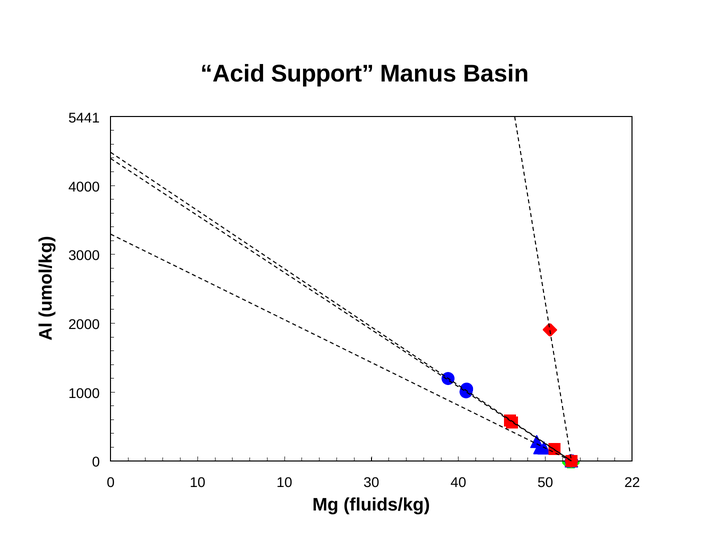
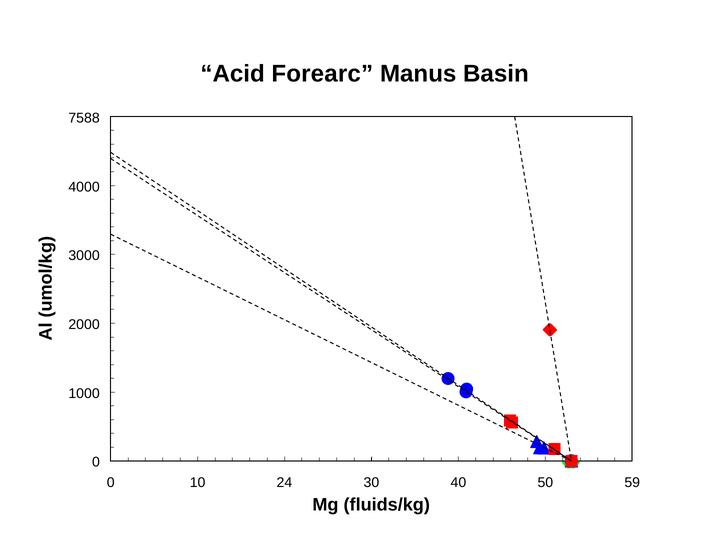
Support: Support -> Forearc
5441: 5441 -> 7588
10 10: 10 -> 24
22: 22 -> 59
